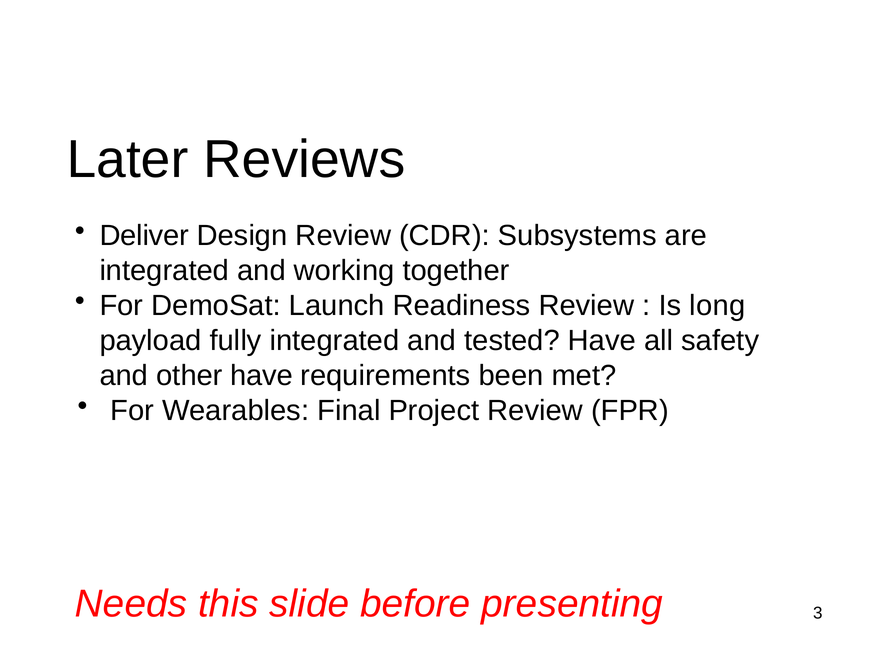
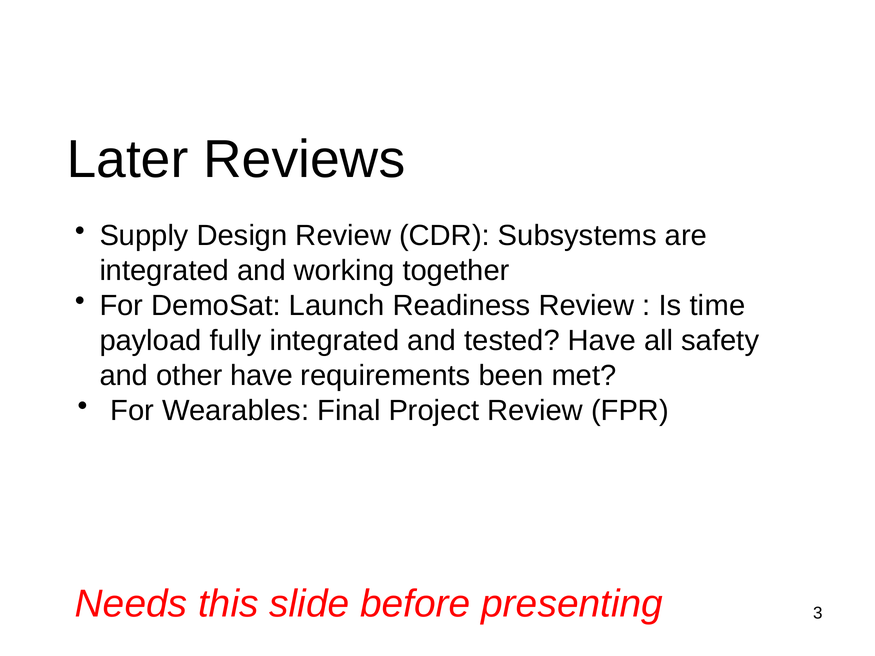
Deliver: Deliver -> Supply
long: long -> time
